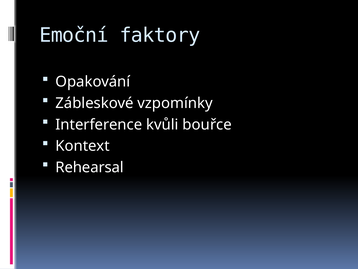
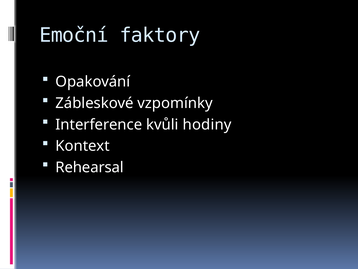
bouřce: bouřce -> hodiny
